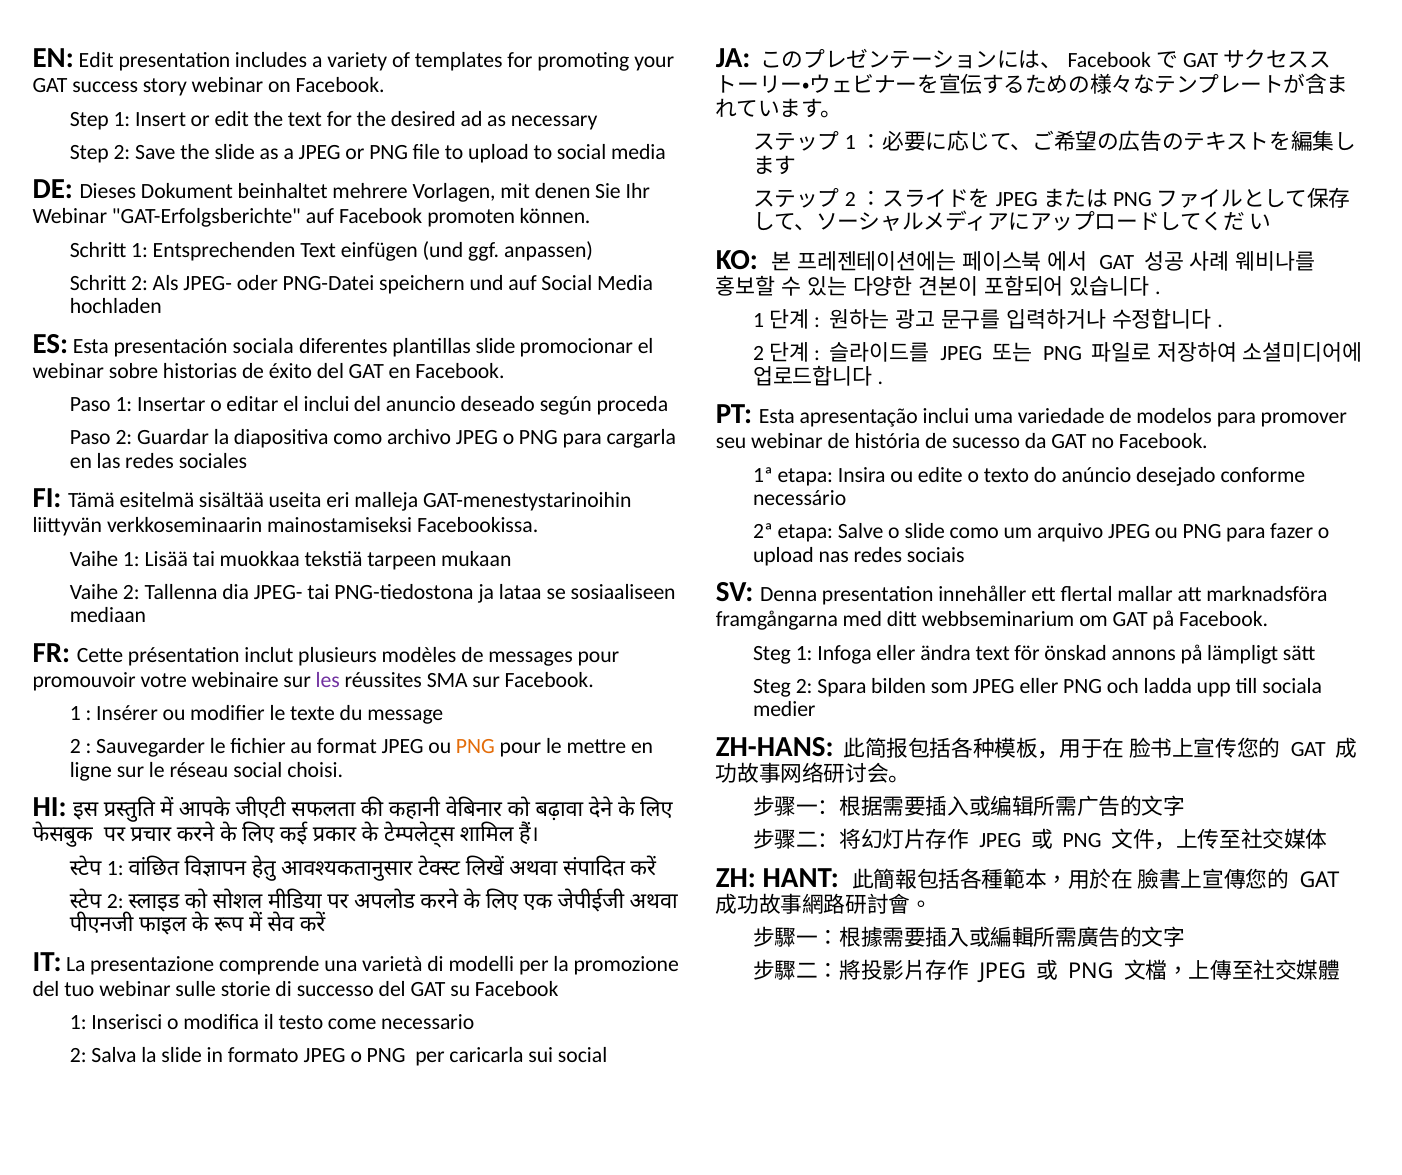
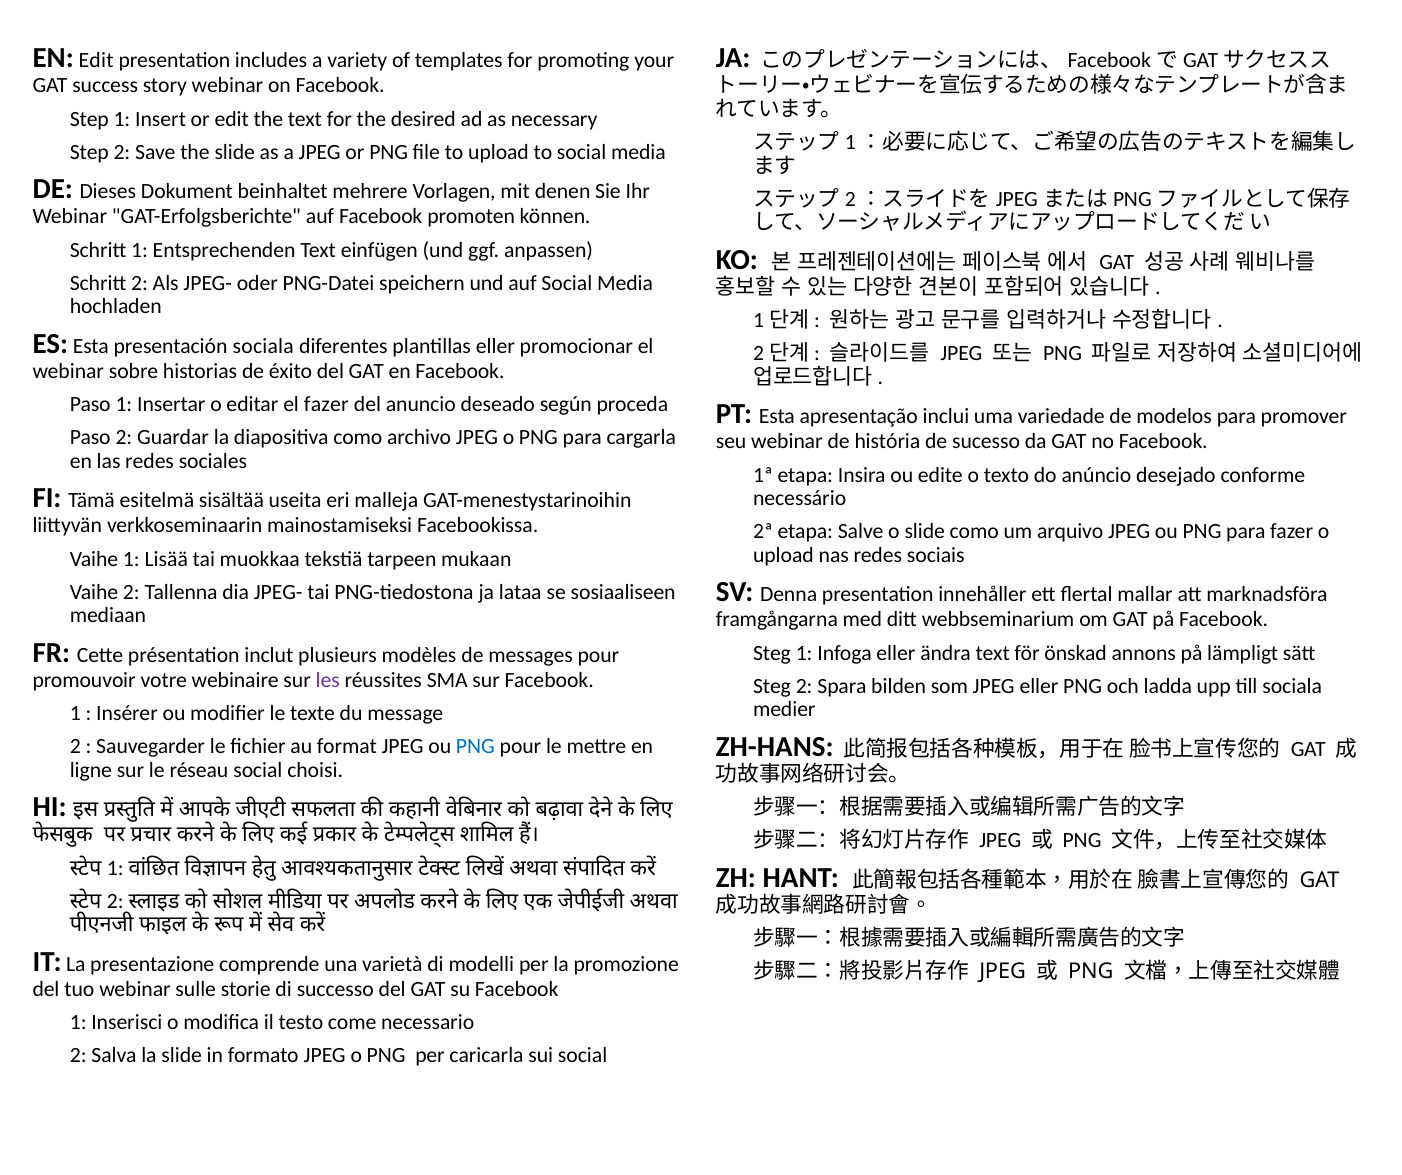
plantillas slide: slide -> eller
el inclui: inclui -> fazer
PNG at (475, 747) colour: orange -> blue
